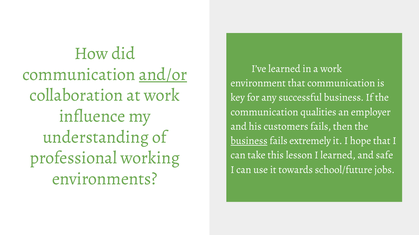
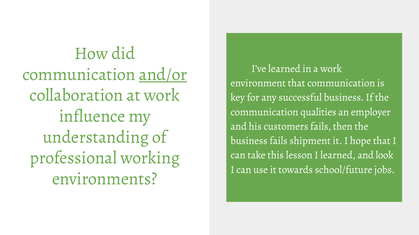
business at (249, 141) underline: present -> none
extremely: extremely -> shipment
safe: safe -> look
